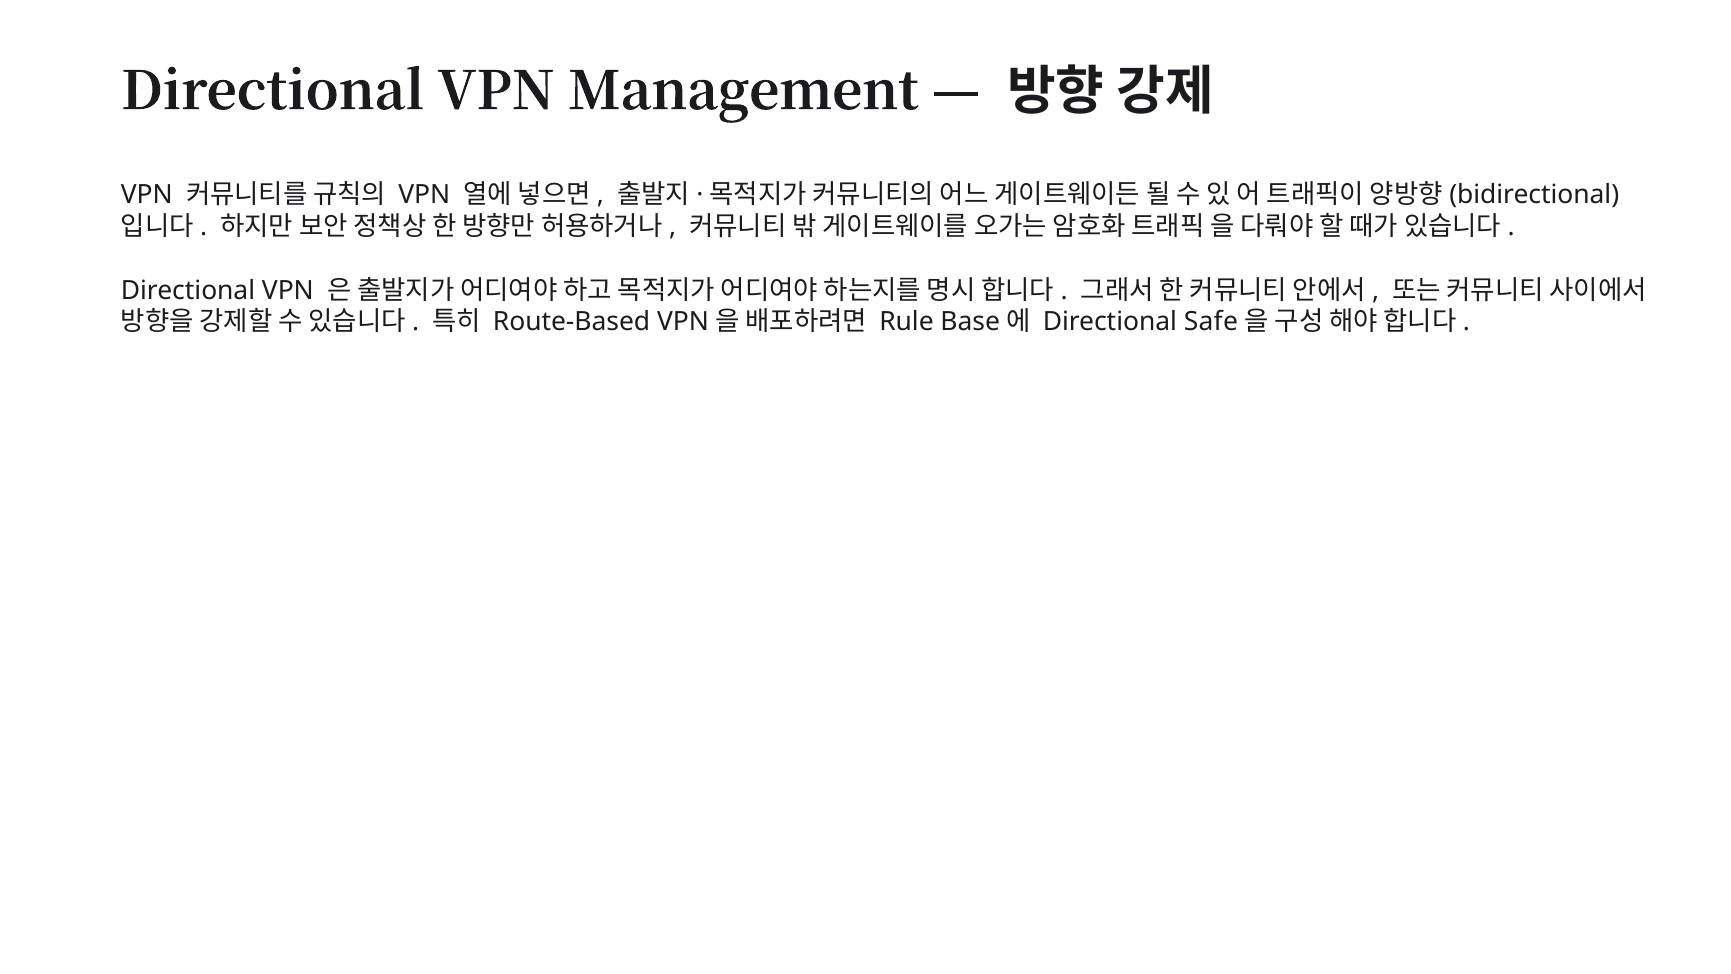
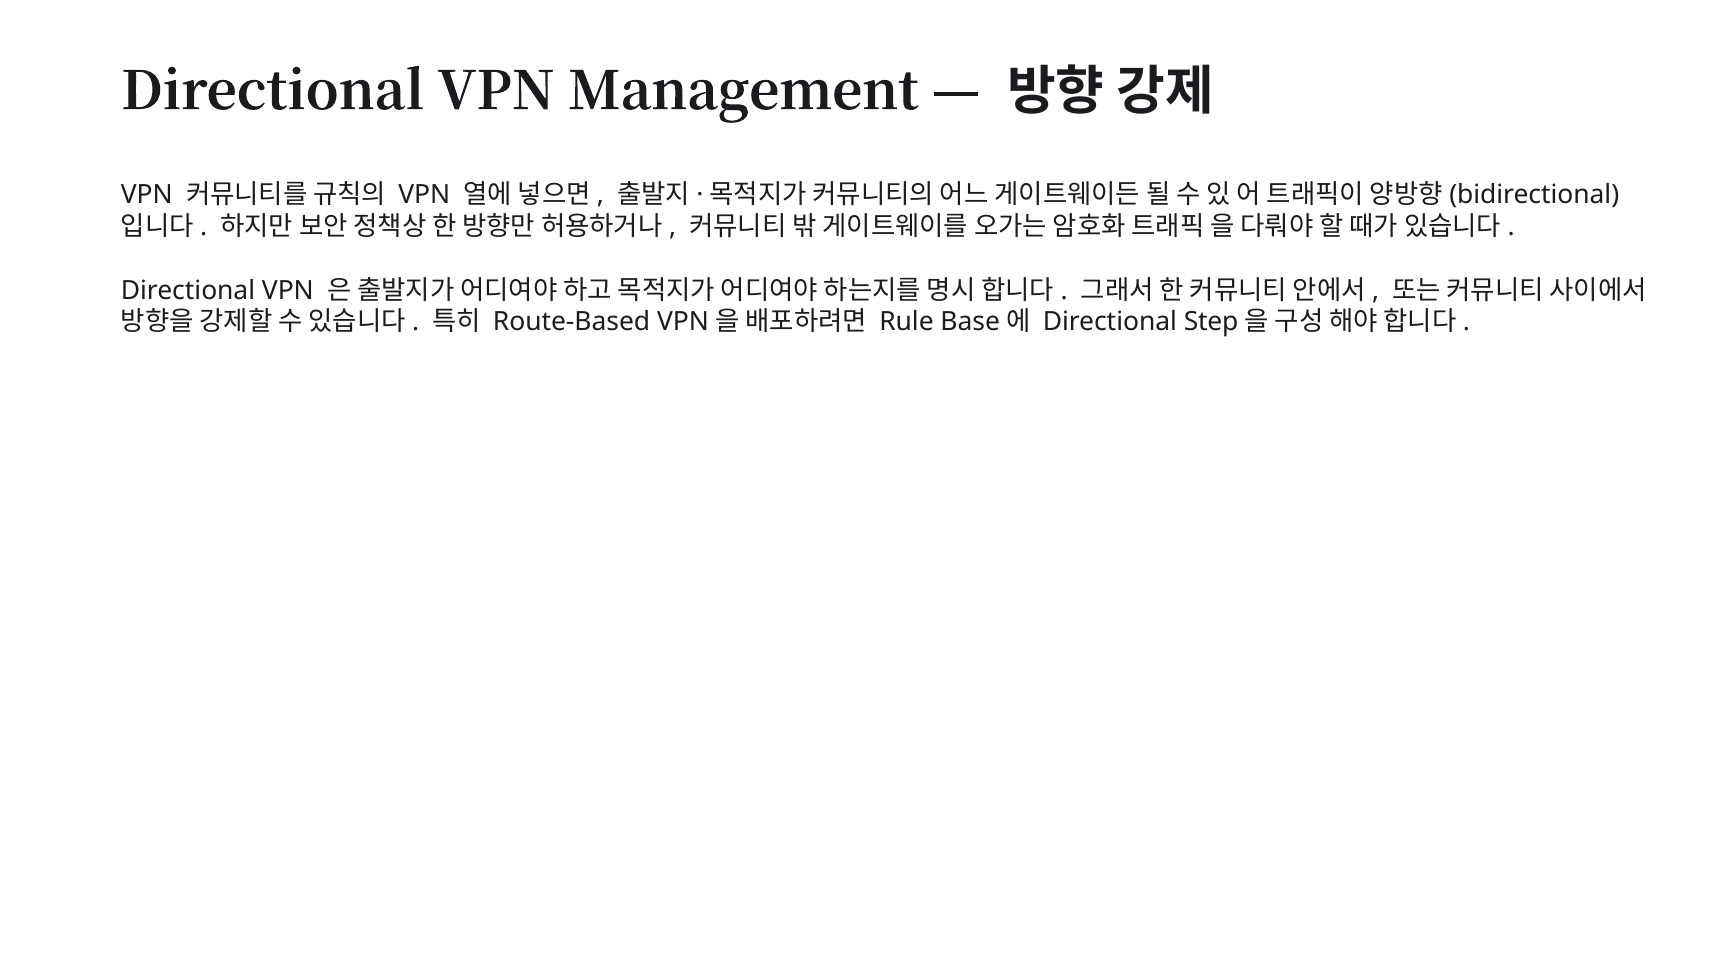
Safe: Safe -> Step
